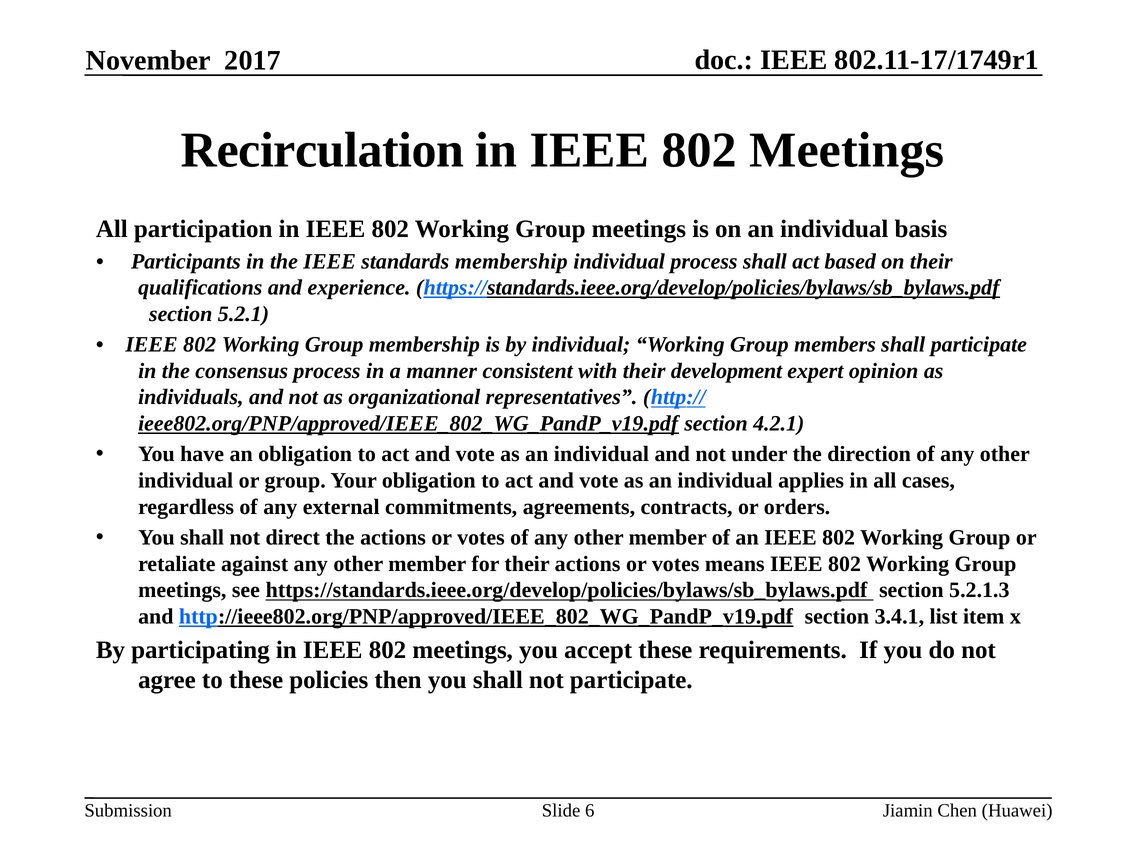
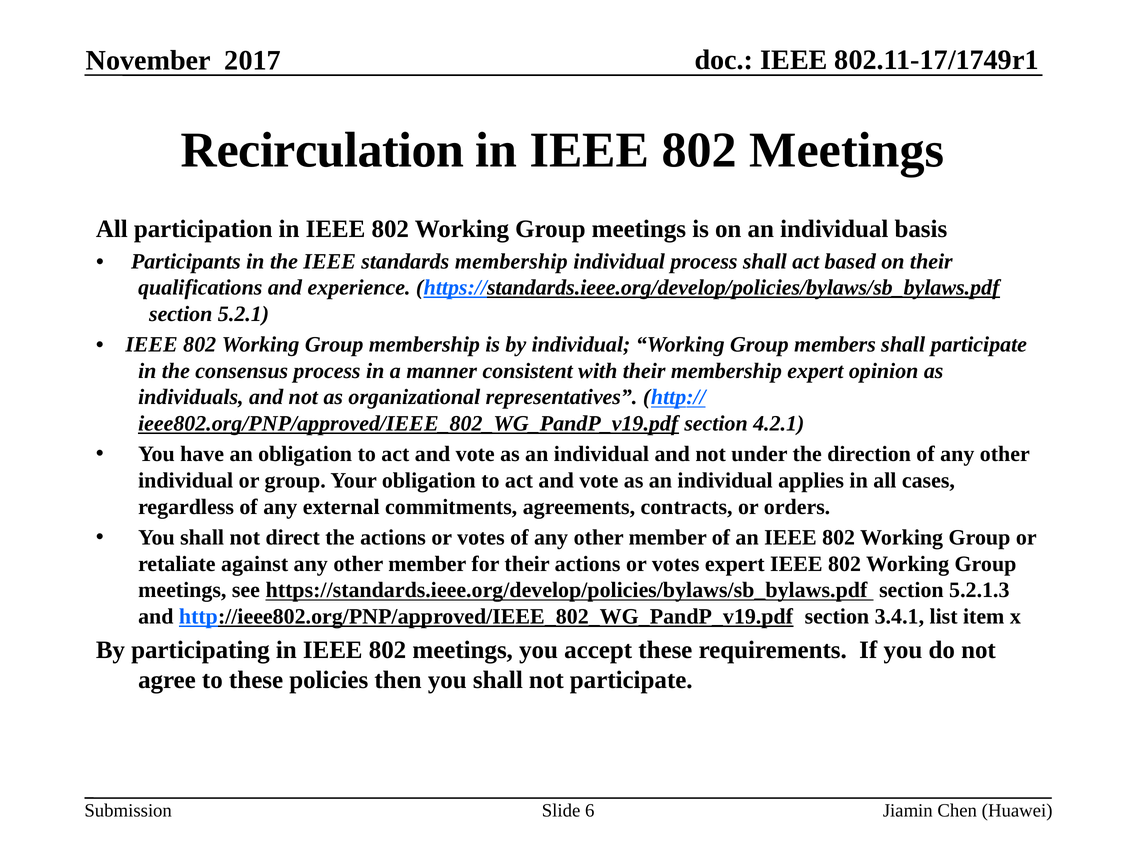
their development: development -> membership
votes means: means -> expert
